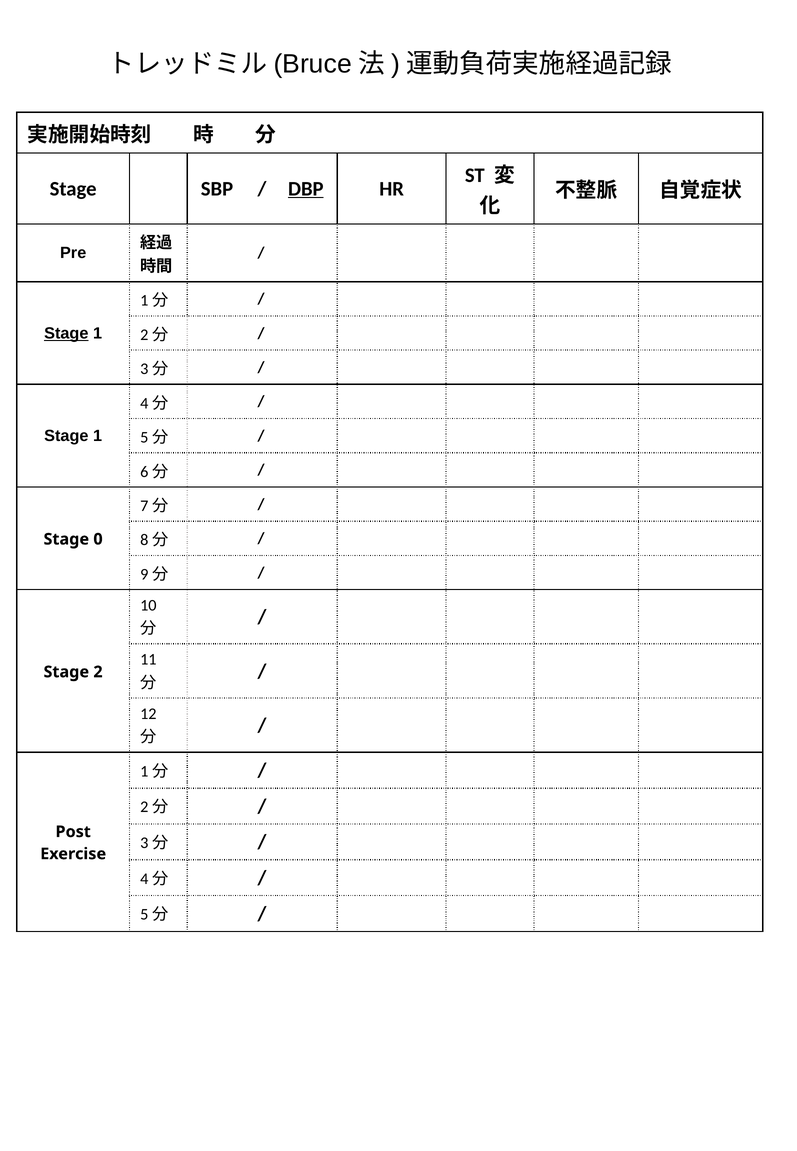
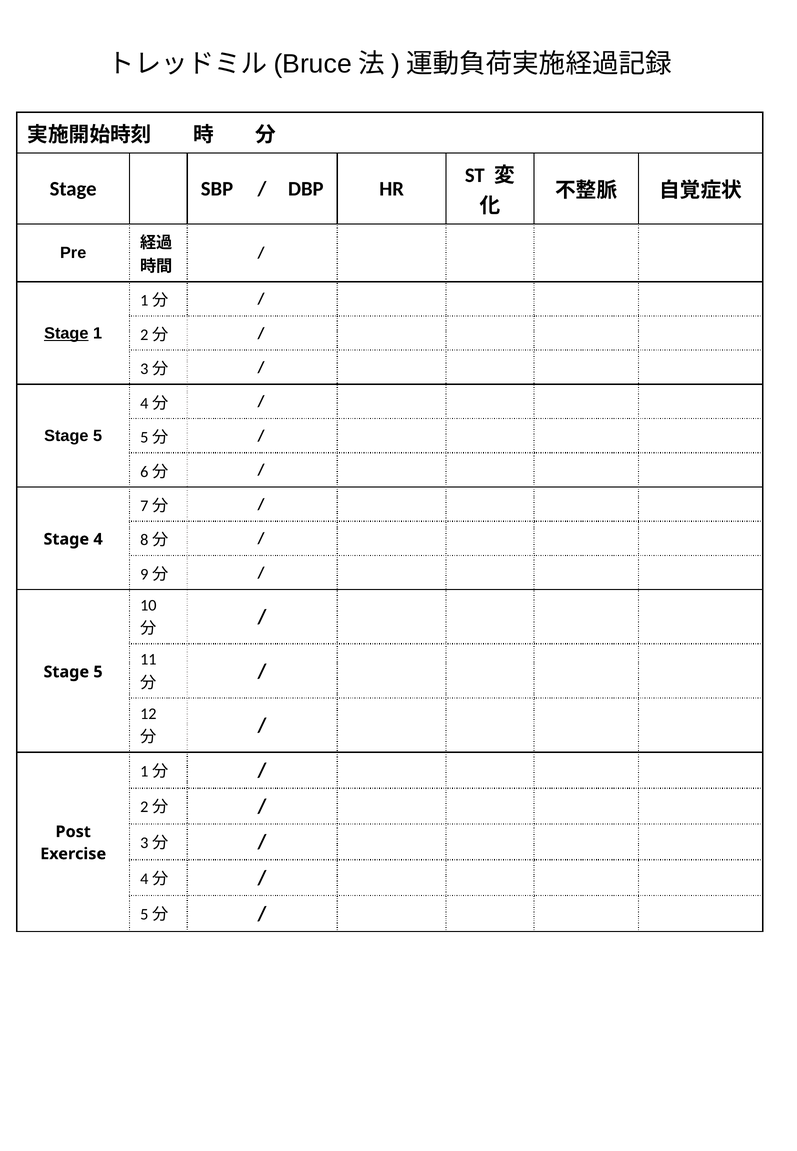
DBP underline: present -> none
1 at (98, 436): 1 -> 5
0: 0 -> 4
2 at (98, 672): 2 -> 5
